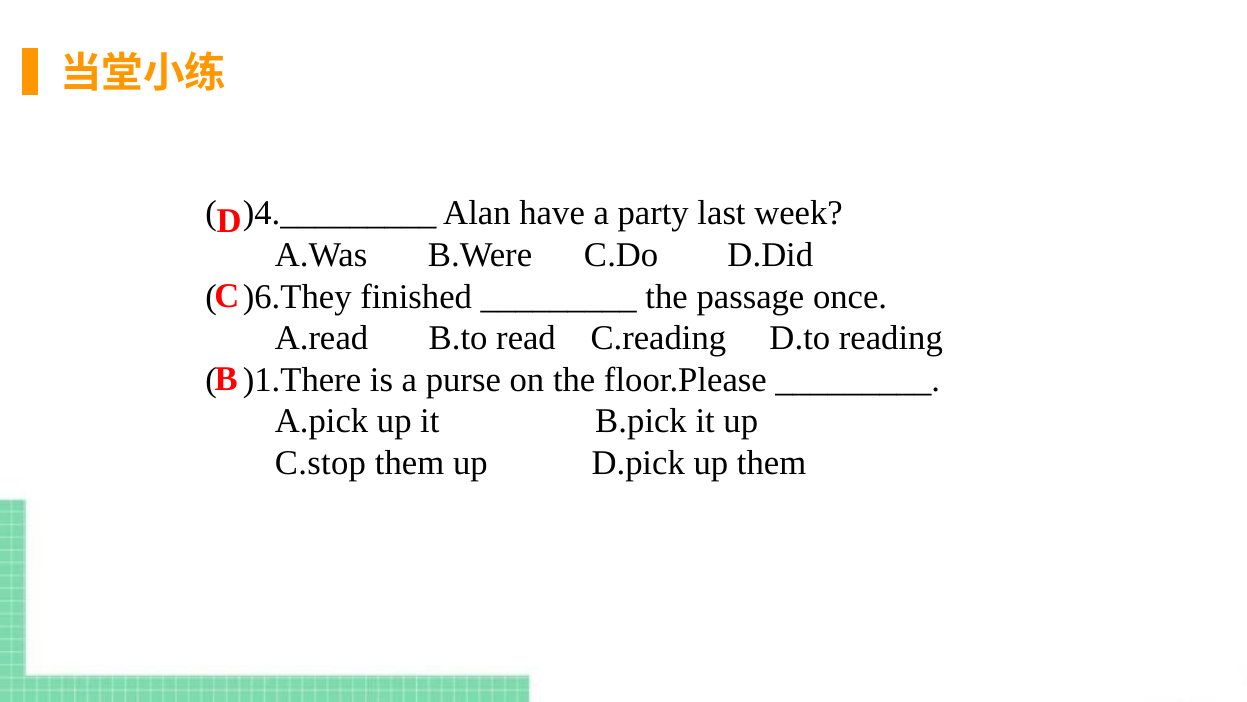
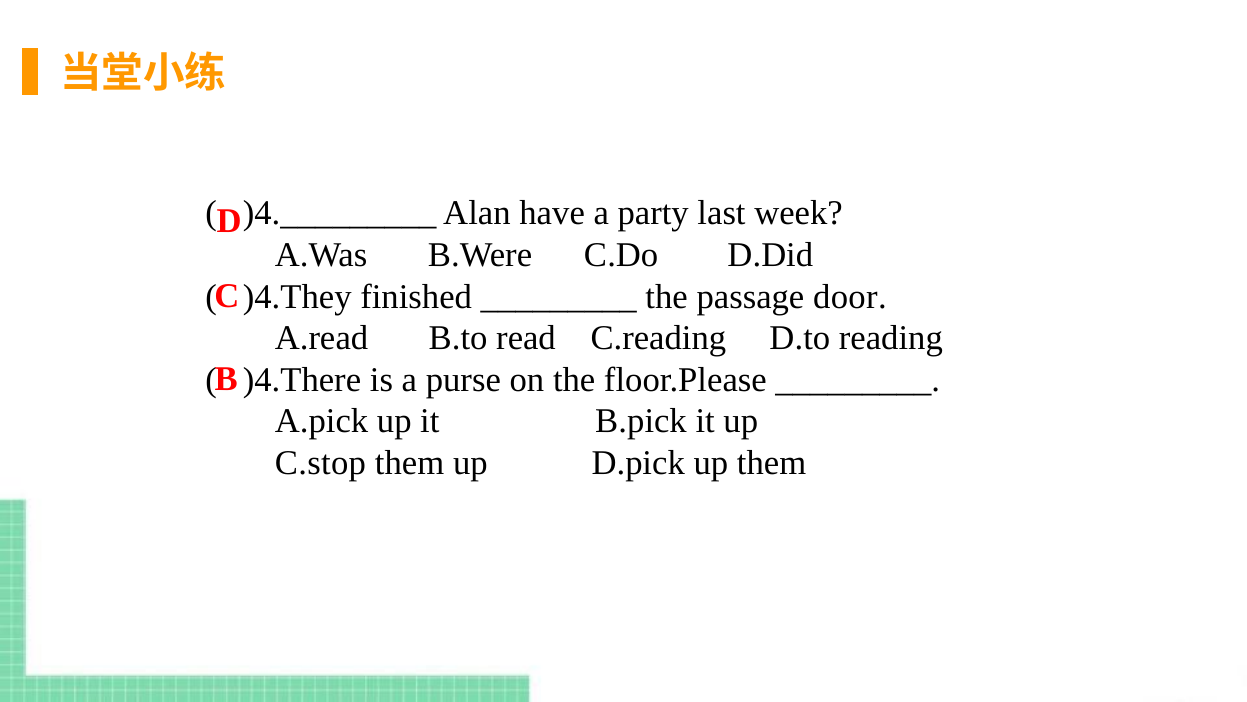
)6.They: )6.They -> )4.They
once: once -> door
)1.There: )1.There -> )4.There
